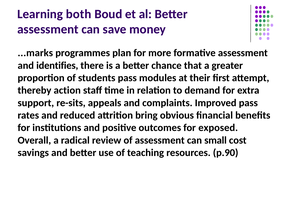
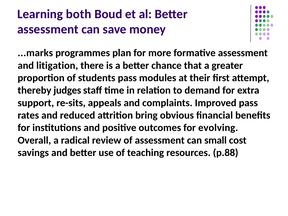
identifies: identifies -> litigation
action: action -> judges
exposed: exposed -> evolving
p.90: p.90 -> p.88
